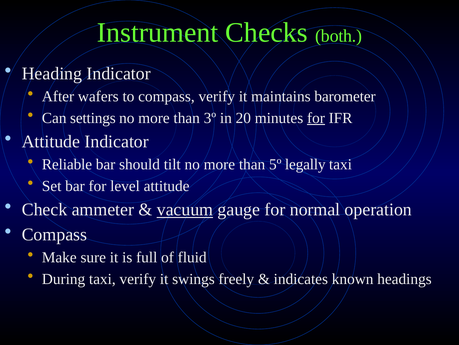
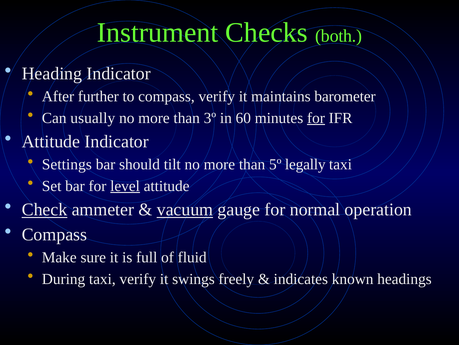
wafers: wafers -> further
settings: settings -> usually
20: 20 -> 60
Reliable: Reliable -> Settings
level underline: none -> present
Check underline: none -> present
